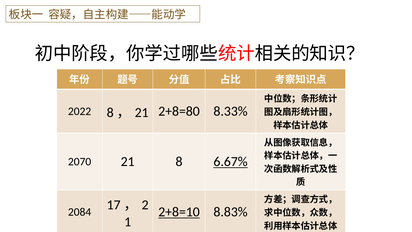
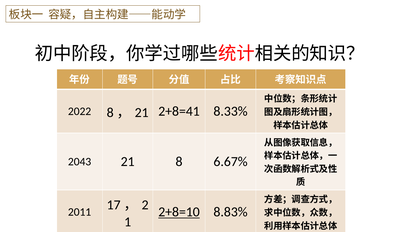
2+8=80: 2+8=80 -> 2+8=41
2070: 2070 -> 2043
6.67% underline: present -> none
2084: 2084 -> 2011
